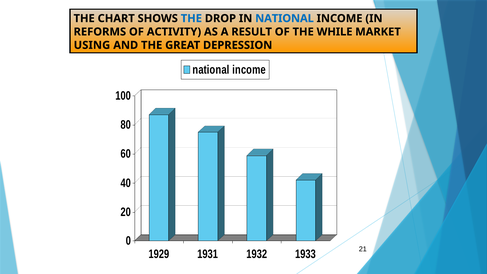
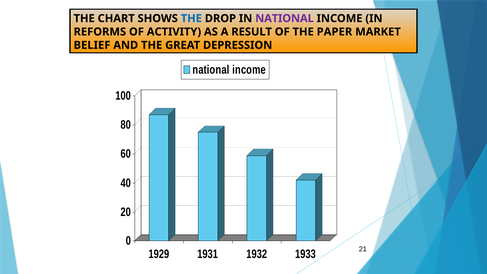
NATIONAL at (285, 18) colour: blue -> purple
WHILE: WHILE -> PAPER
USING: USING -> BELIEF
